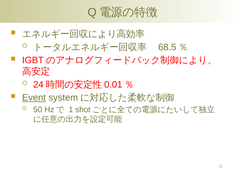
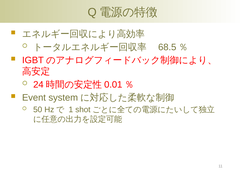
Event underline: present -> none
